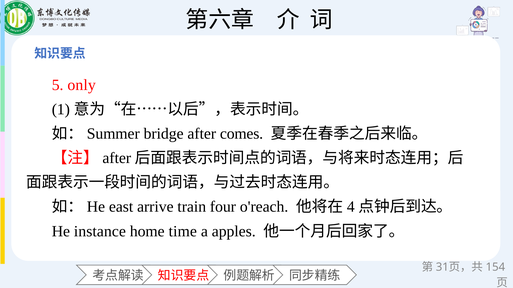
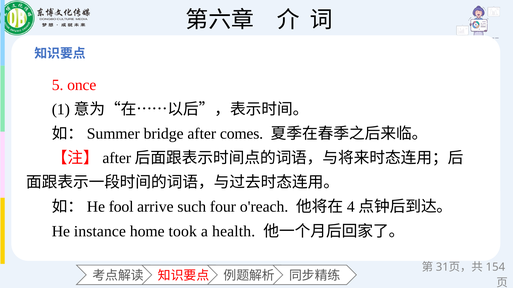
only: only -> once
east: east -> fool
train: train -> such
time: time -> took
apples: apples -> health
